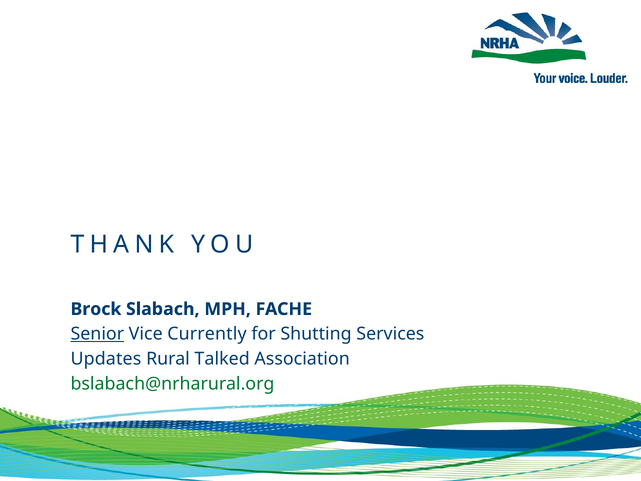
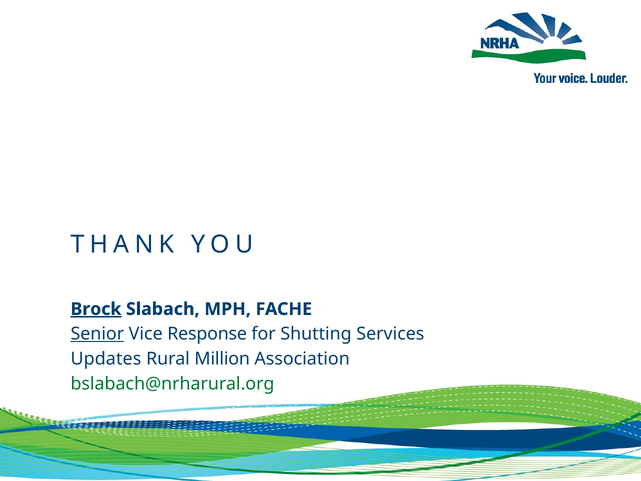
Brock underline: none -> present
Currently: Currently -> Response
Talked: Talked -> Million
